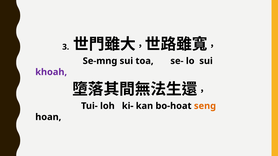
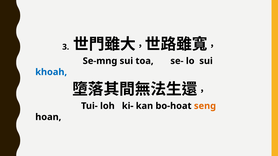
khoah colour: purple -> blue
